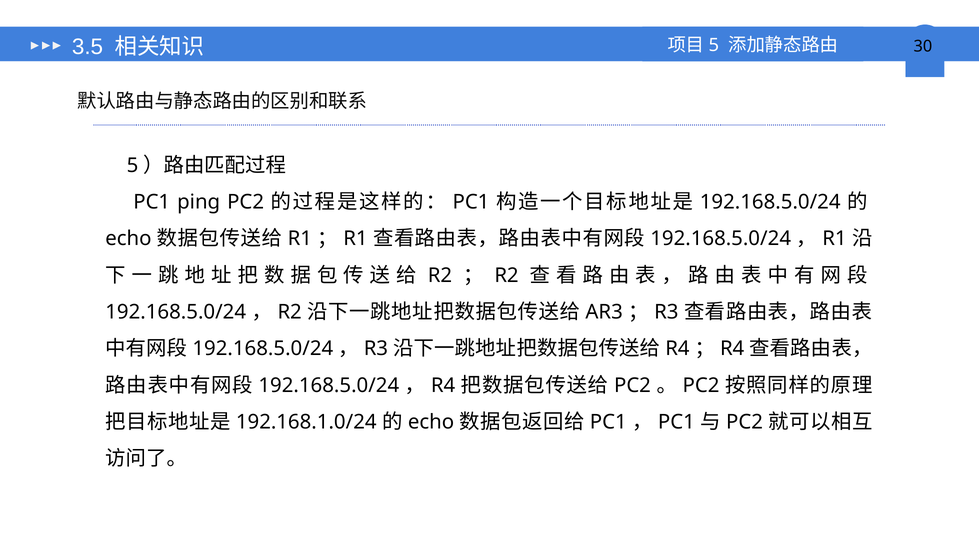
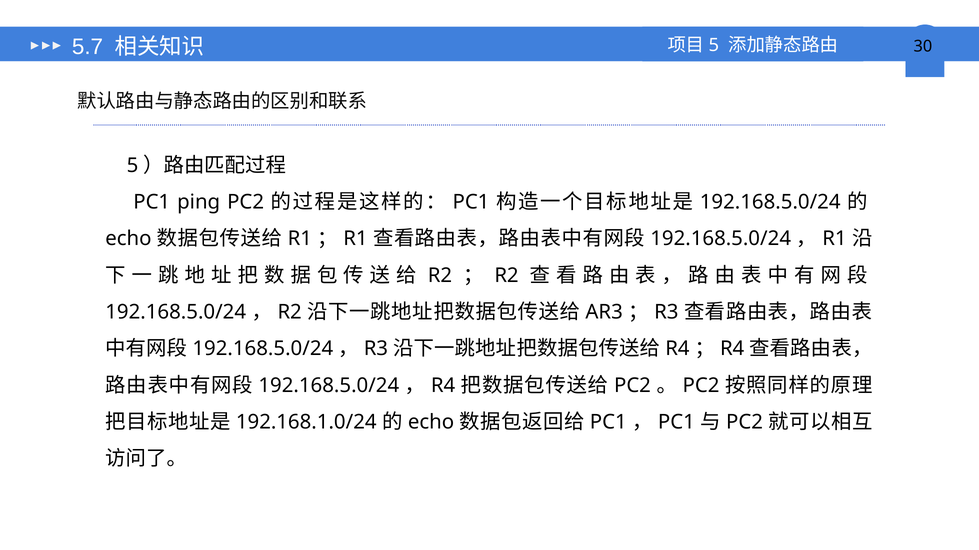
3.5: 3.5 -> 5.7
